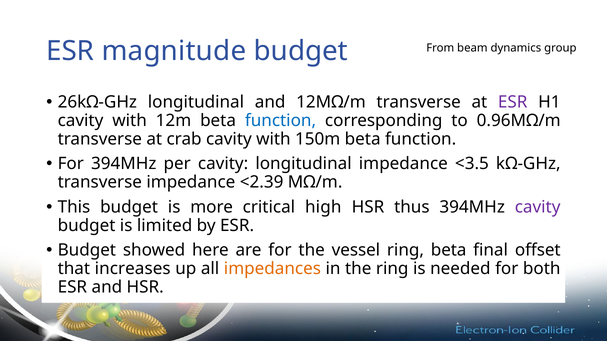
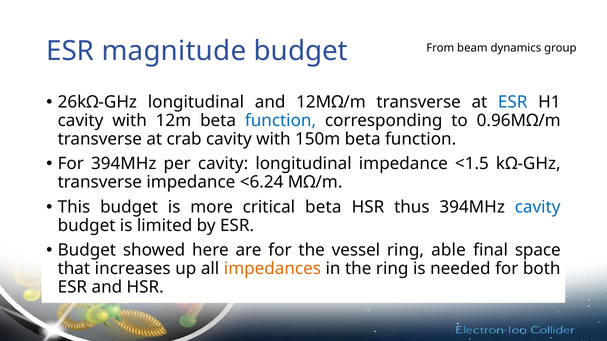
ESR at (513, 102) colour: purple -> blue
<3.5: <3.5 -> <1.5
<2.39: <2.39 -> <6.24
critical high: high -> beta
cavity at (538, 207) colour: purple -> blue
ring beta: beta -> able
offset: offset -> space
